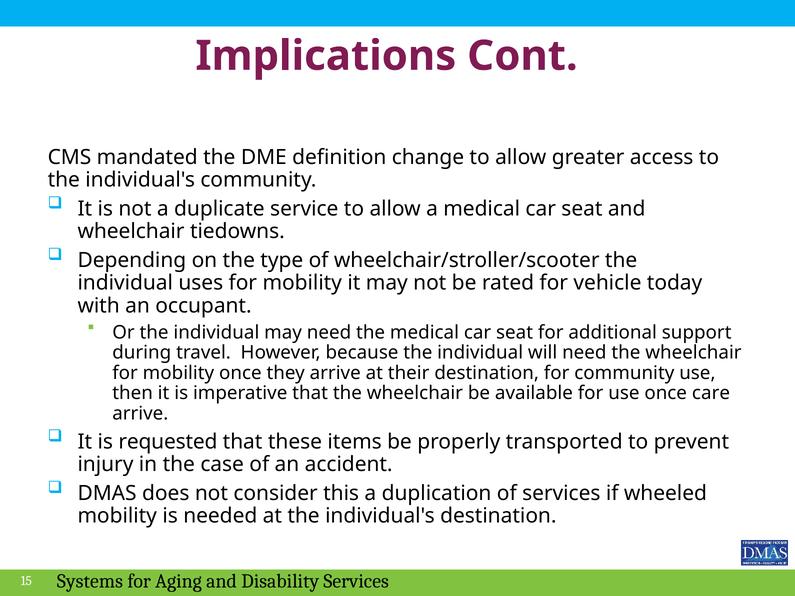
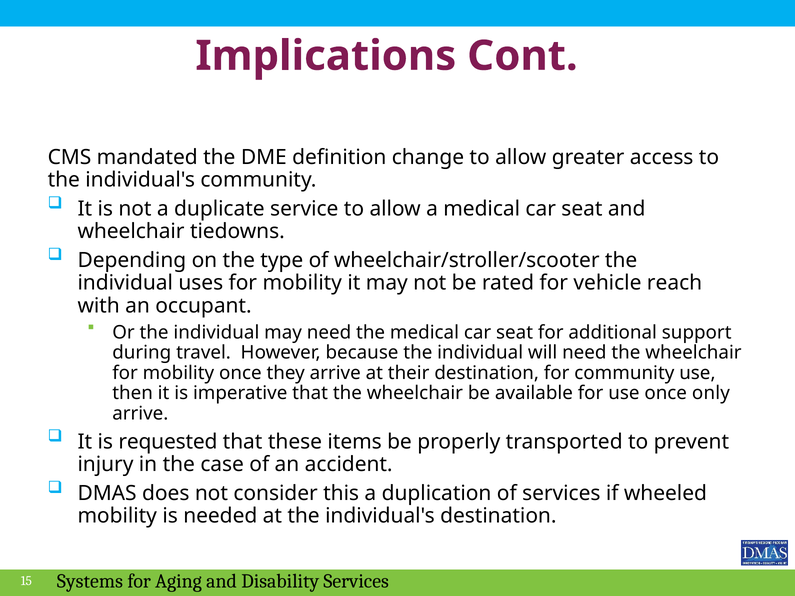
today: today -> reach
care: care -> only
